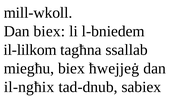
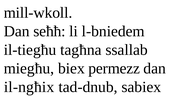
Dan biex: biex -> seħħ
il-lilkom: il-lilkom -> il-tiegħu
ħwejjeġ: ħwejjeġ -> permezz
